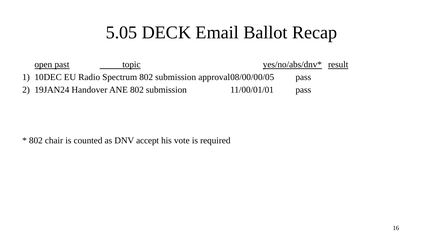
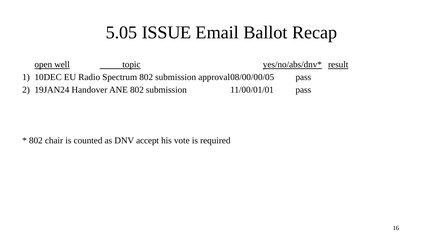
DECK: DECK -> ISSUE
past: past -> well
